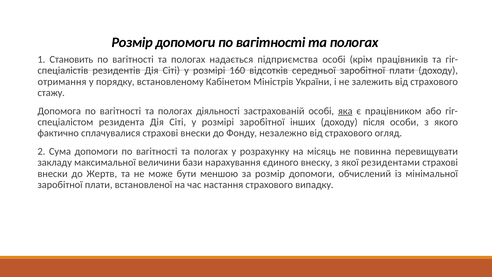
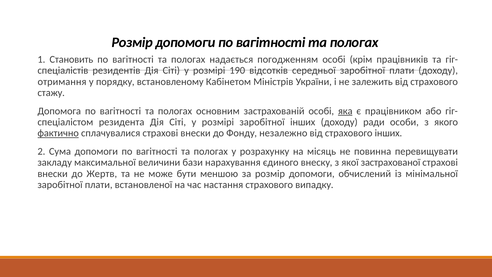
підприємства: підприємства -> погодженням
160: 160 -> 190
діяльності: діяльності -> основним
після: після -> ради
фактично underline: none -> present
страхового огляд: огляд -> інших
резидентами: резидентами -> застрахованої
